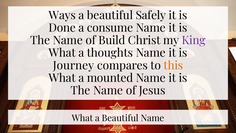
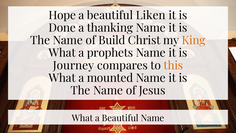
Ways: Ways -> Hope
Safely: Safely -> Liken
consume: consume -> thanking
King colour: purple -> orange
thoughts: thoughts -> prophets
